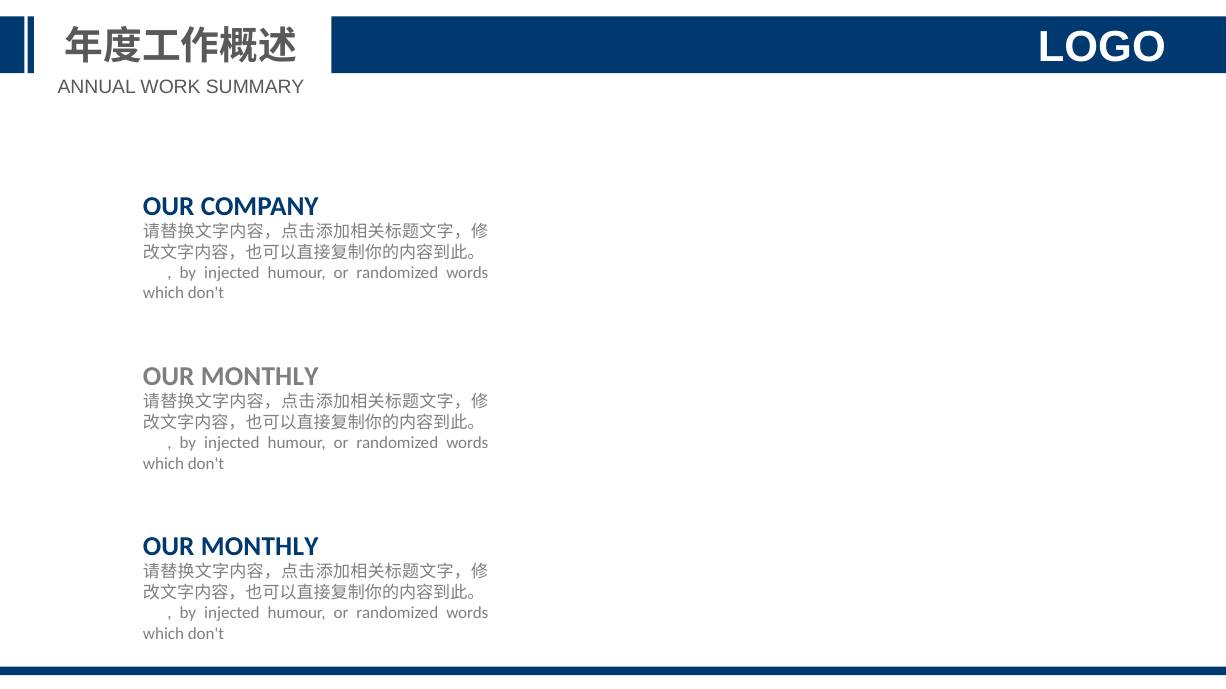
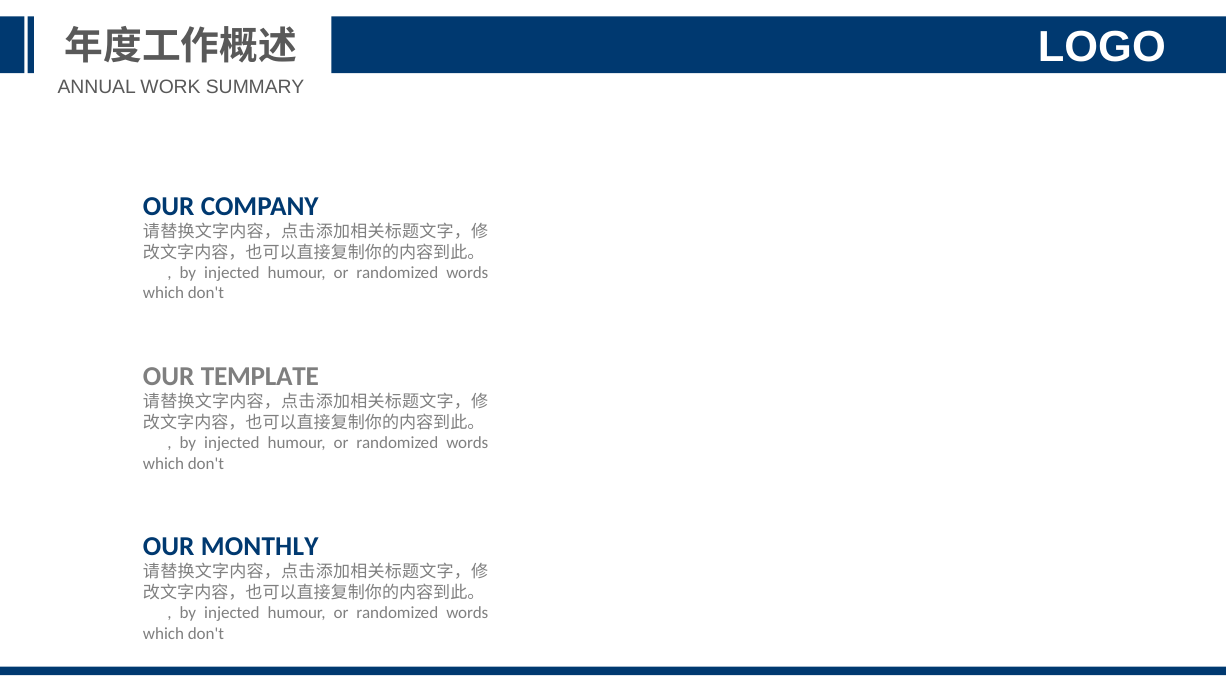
MONTHLY at (260, 377): MONTHLY -> TEMPLATE
